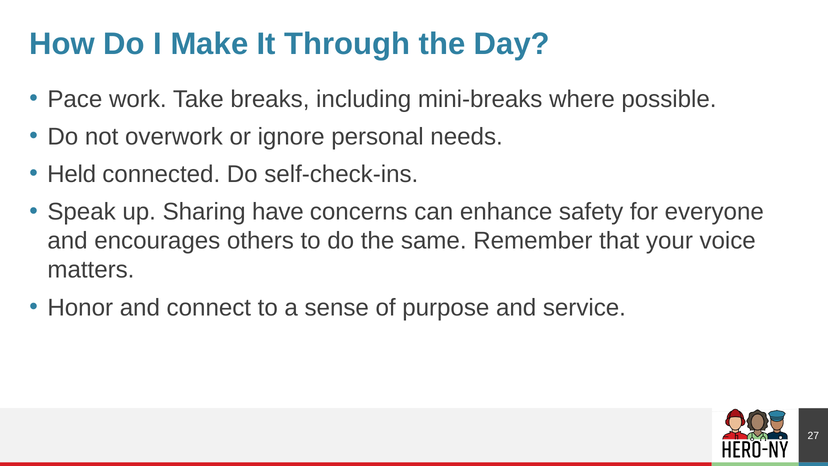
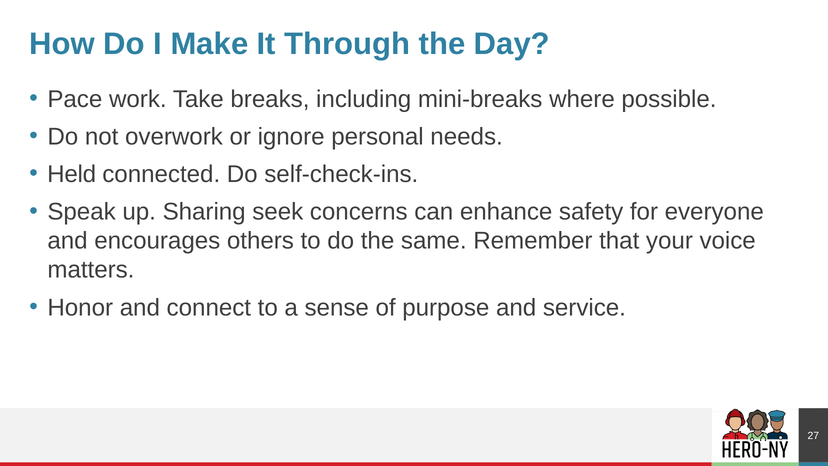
have: have -> seek
